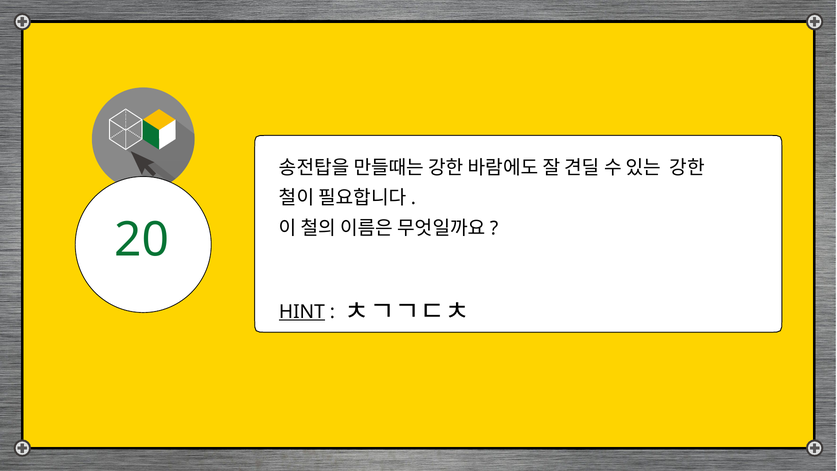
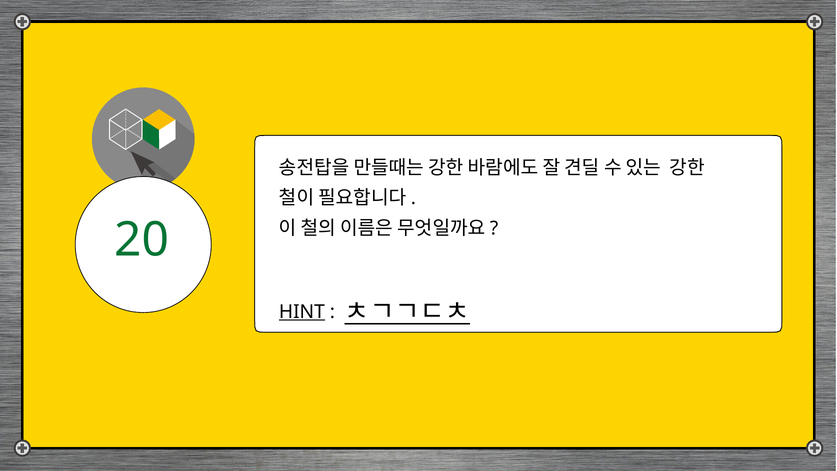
ㅊㄱㄱㄷㅊ underline: none -> present
